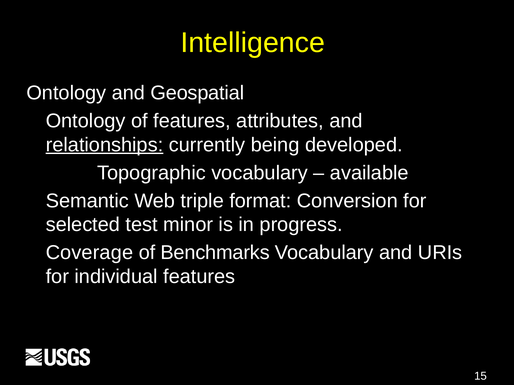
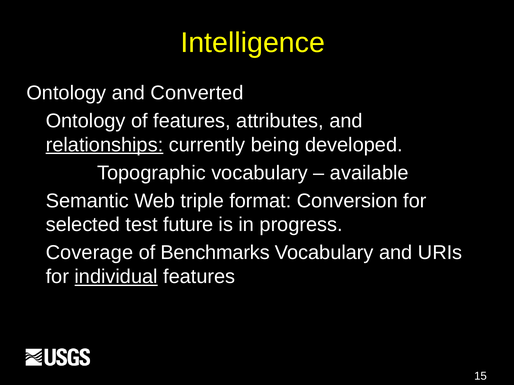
Geospatial: Geospatial -> Converted
minor: minor -> future
individual underline: none -> present
